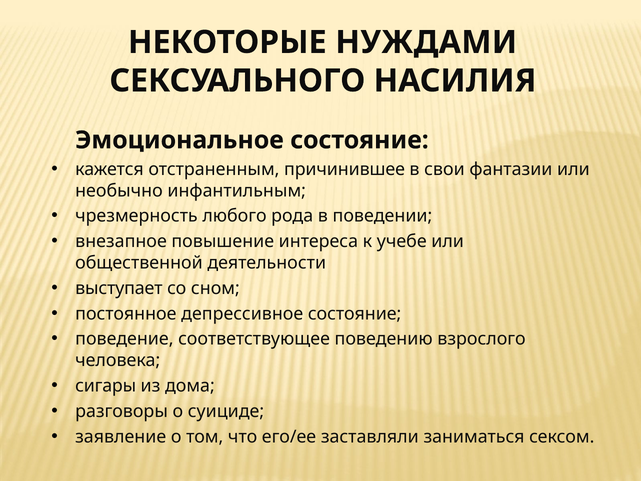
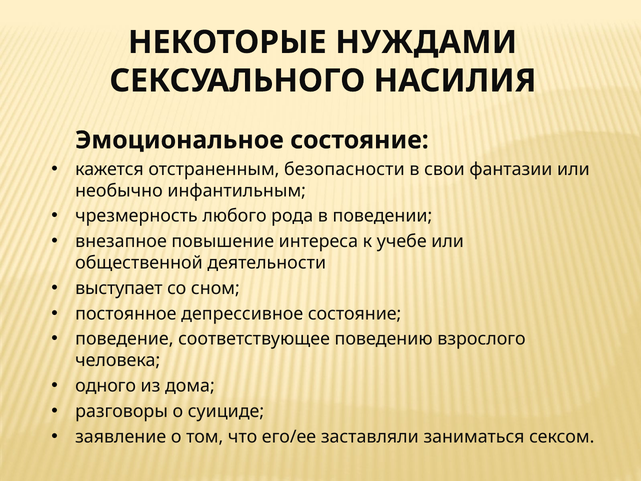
причинившее: причинившее -> безопасности
сигары: сигары -> одного
